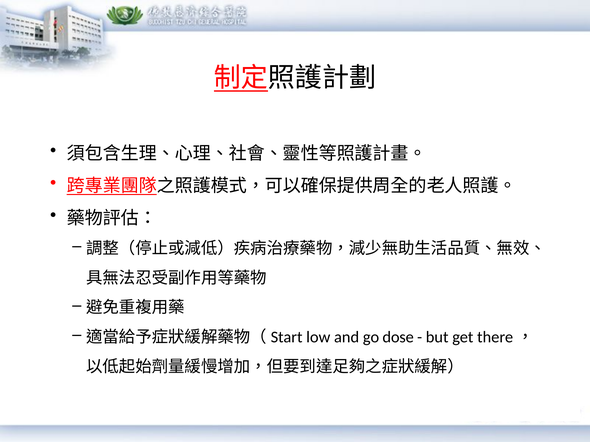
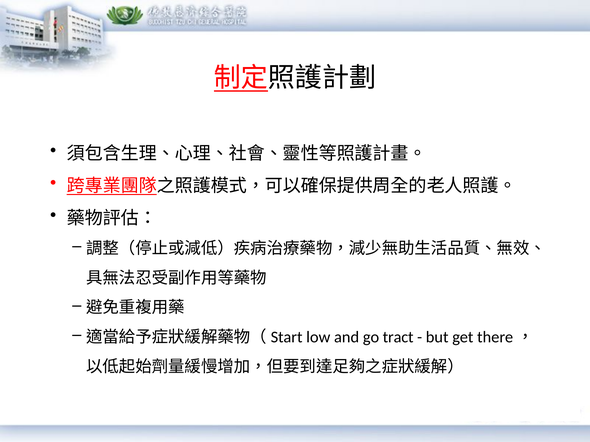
dose: dose -> tract
